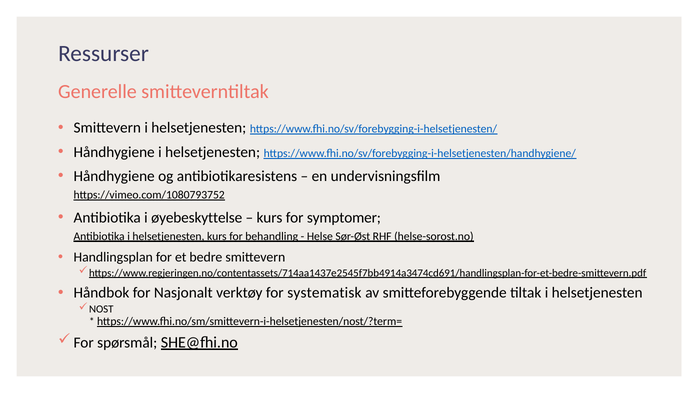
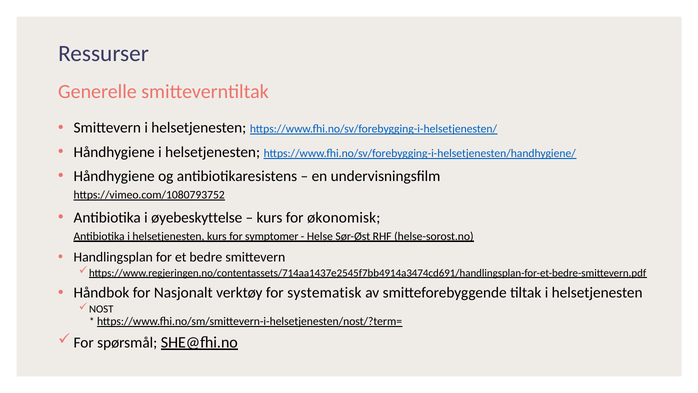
symptomer: symptomer -> økonomisk
behandling: behandling -> symptomer
